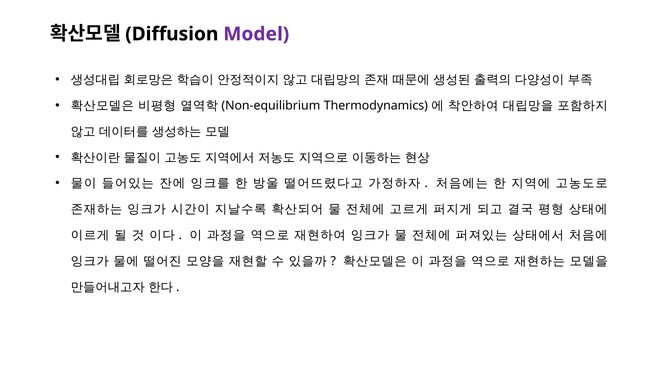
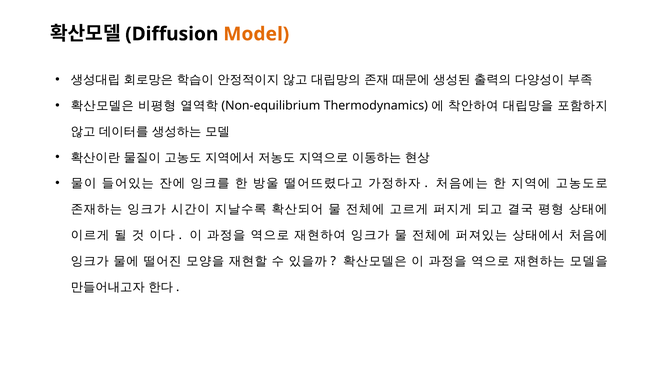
Model colour: purple -> orange
